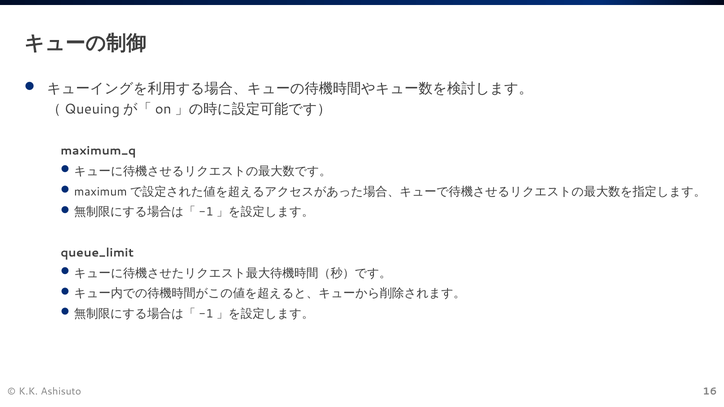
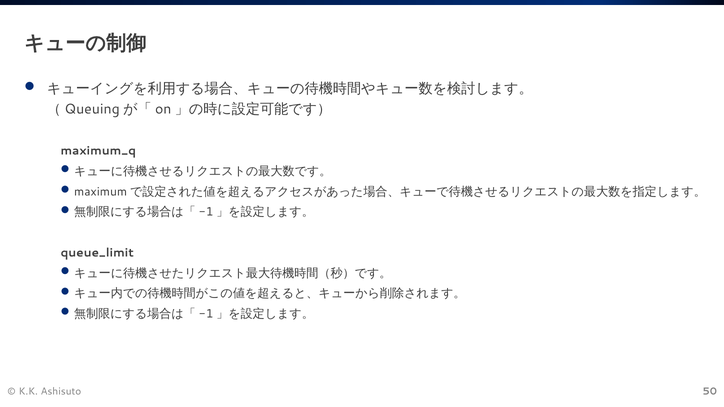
16: 16 -> 50
